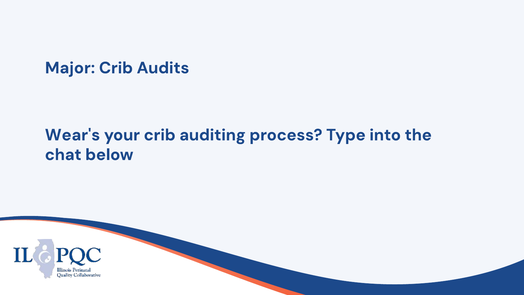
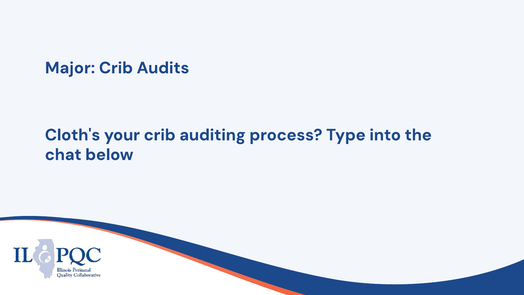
Wear's: Wear's -> Cloth's
